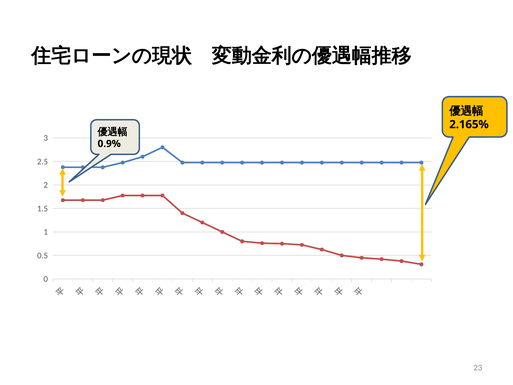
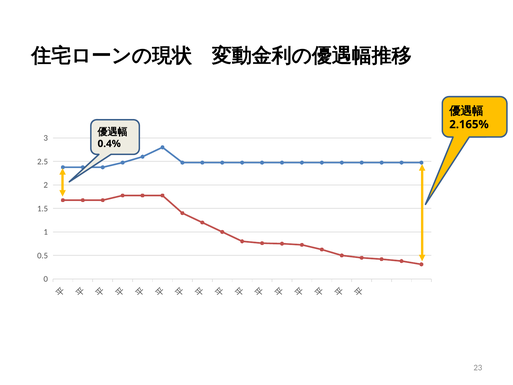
0.9%: 0.9% -> 0.4%
